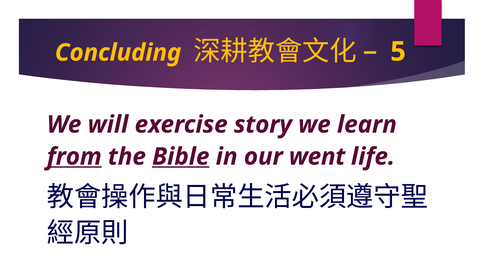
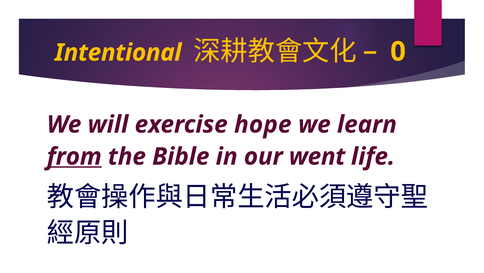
Concluding: Concluding -> Intentional
5: 5 -> 0
story: story -> hope
Bible underline: present -> none
